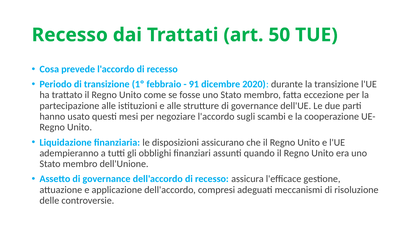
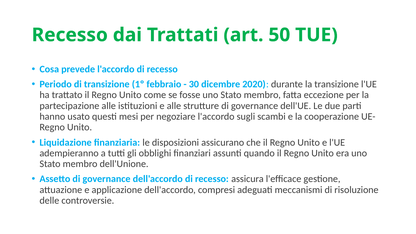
91: 91 -> 30
